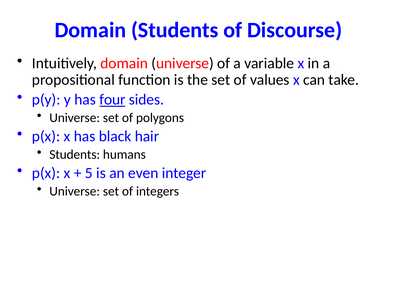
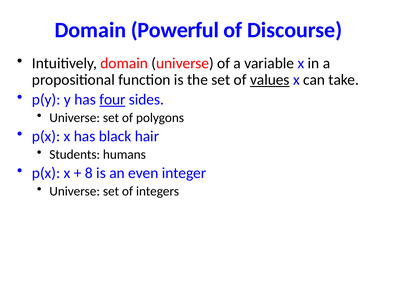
Domain Students: Students -> Powerful
values underline: none -> present
5: 5 -> 8
